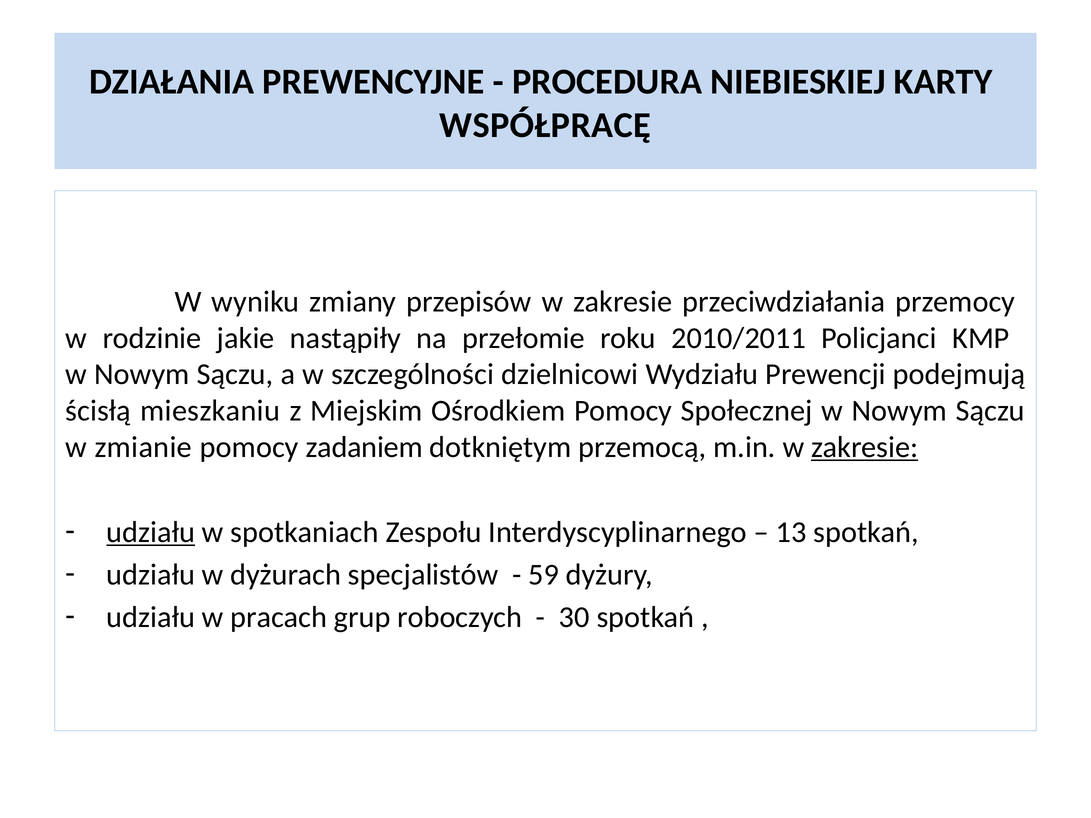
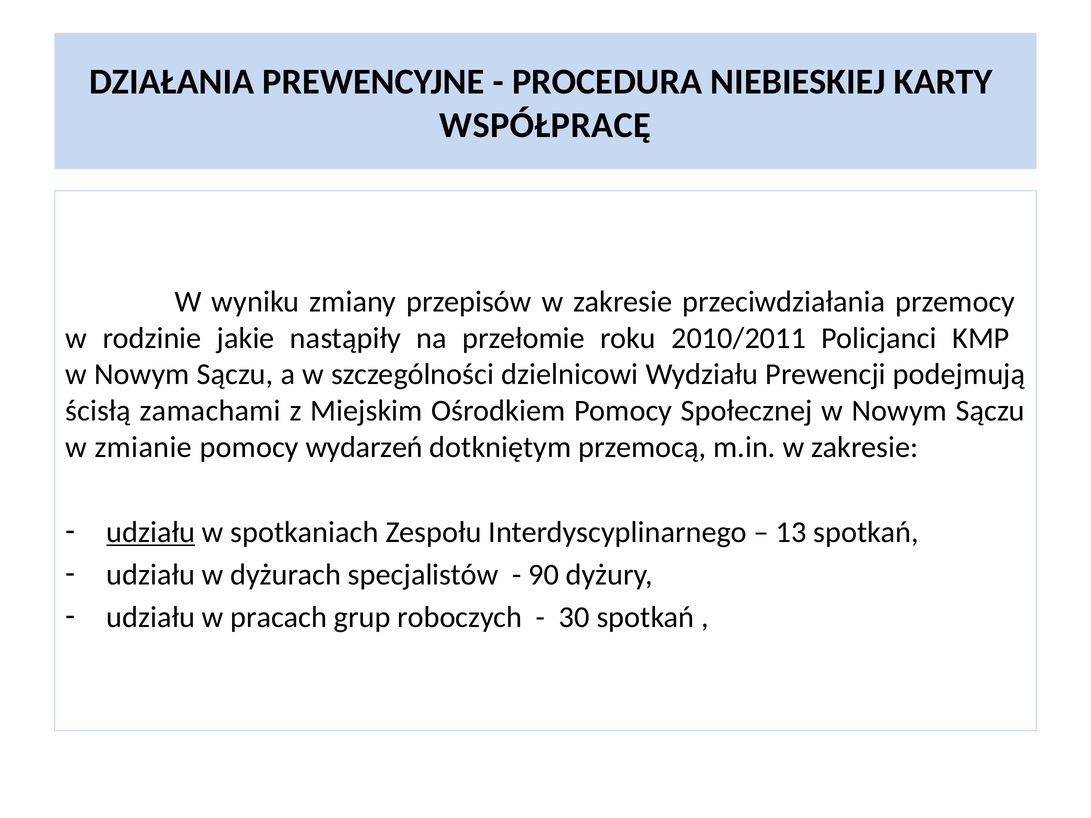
mieszkaniu: mieszkaniu -> zamachami
zadaniem: zadaniem -> wydarzeń
zakresie at (865, 447) underline: present -> none
59: 59 -> 90
